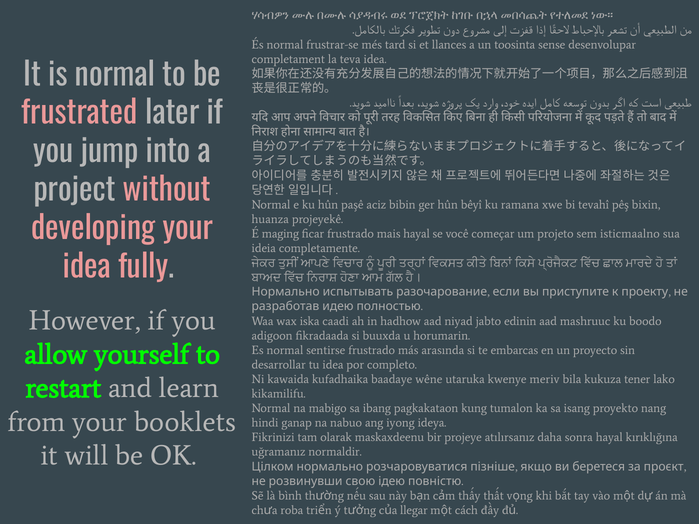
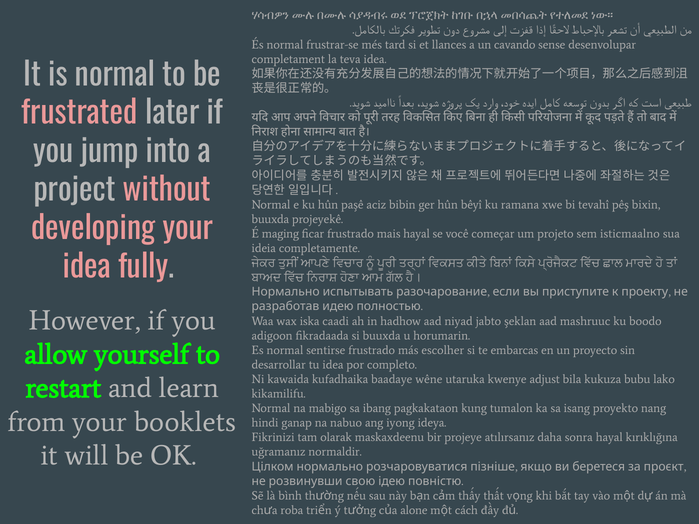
toosinta: toosinta -> cavando
huanza at (270, 219): huanza -> buuxda
edinin: edinin -> şeklan
arasında: arasında -> escolher
meriv: meriv -> adjust
tener: tener -> bubu
llegar: llegar -> alone
